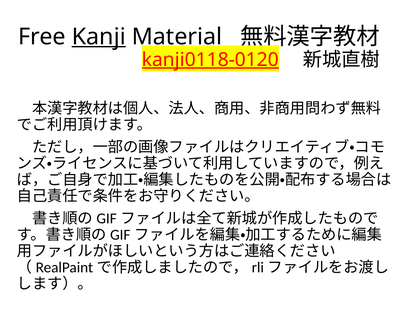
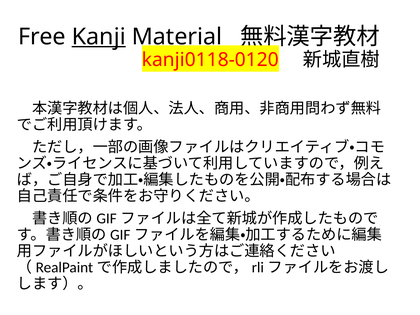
kanji0118-0120 underline: present -> none
